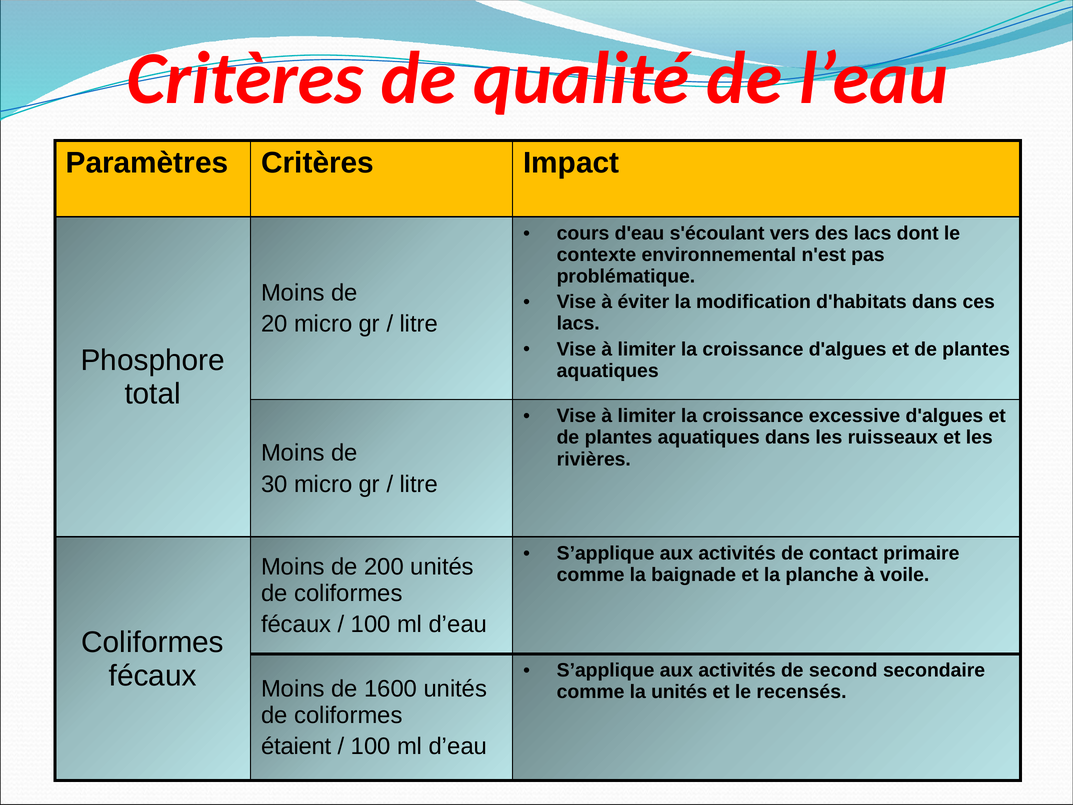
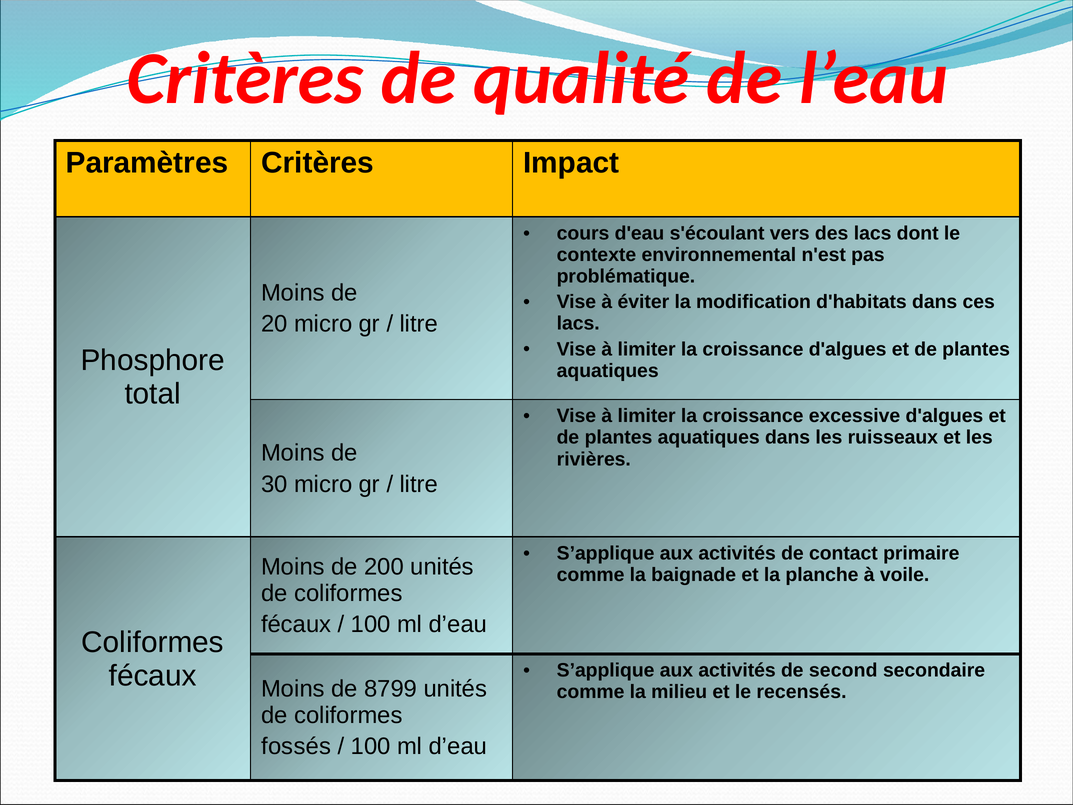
1600: 1600 -> 8799
la unités: unités -> milieu
étaient: étaient -> fossés
